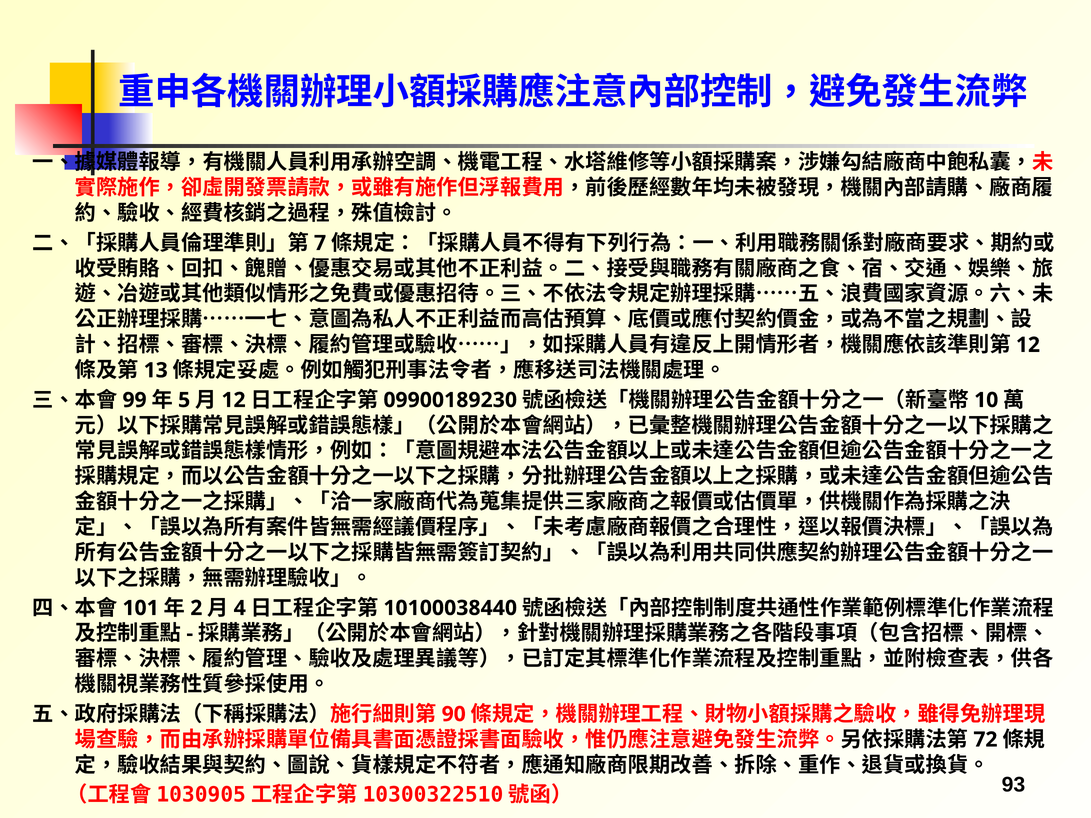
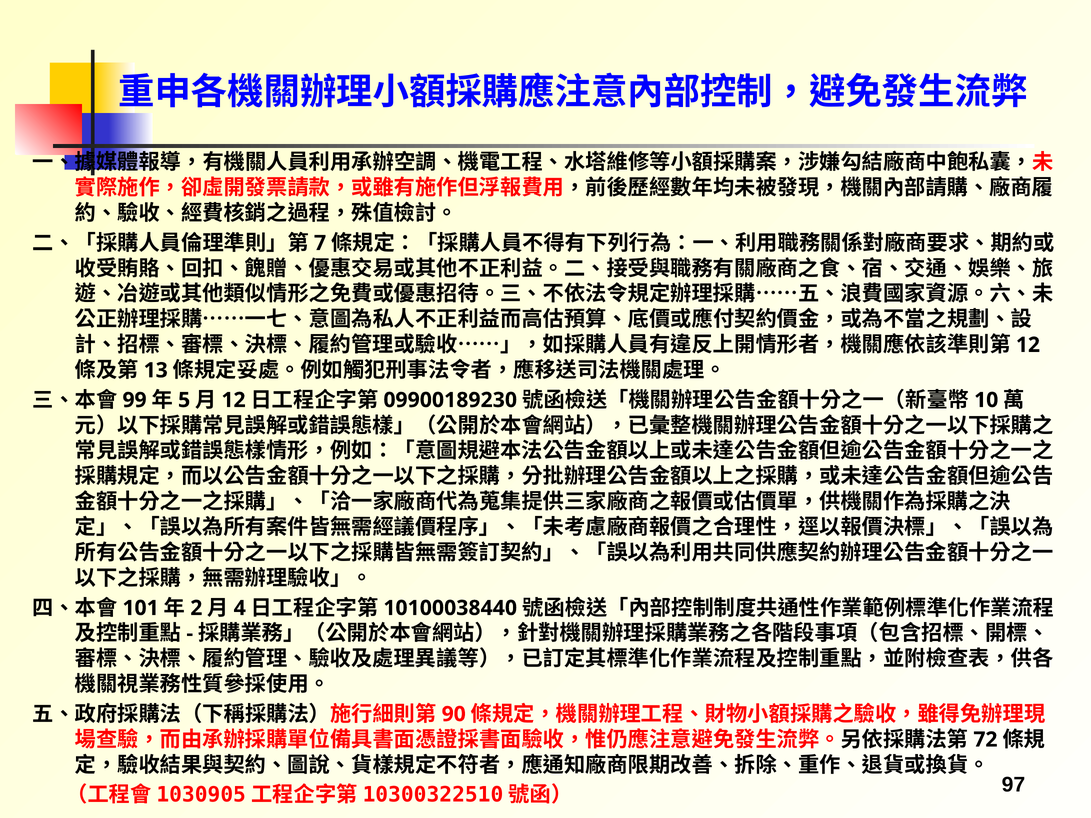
93: 93 -> 97
